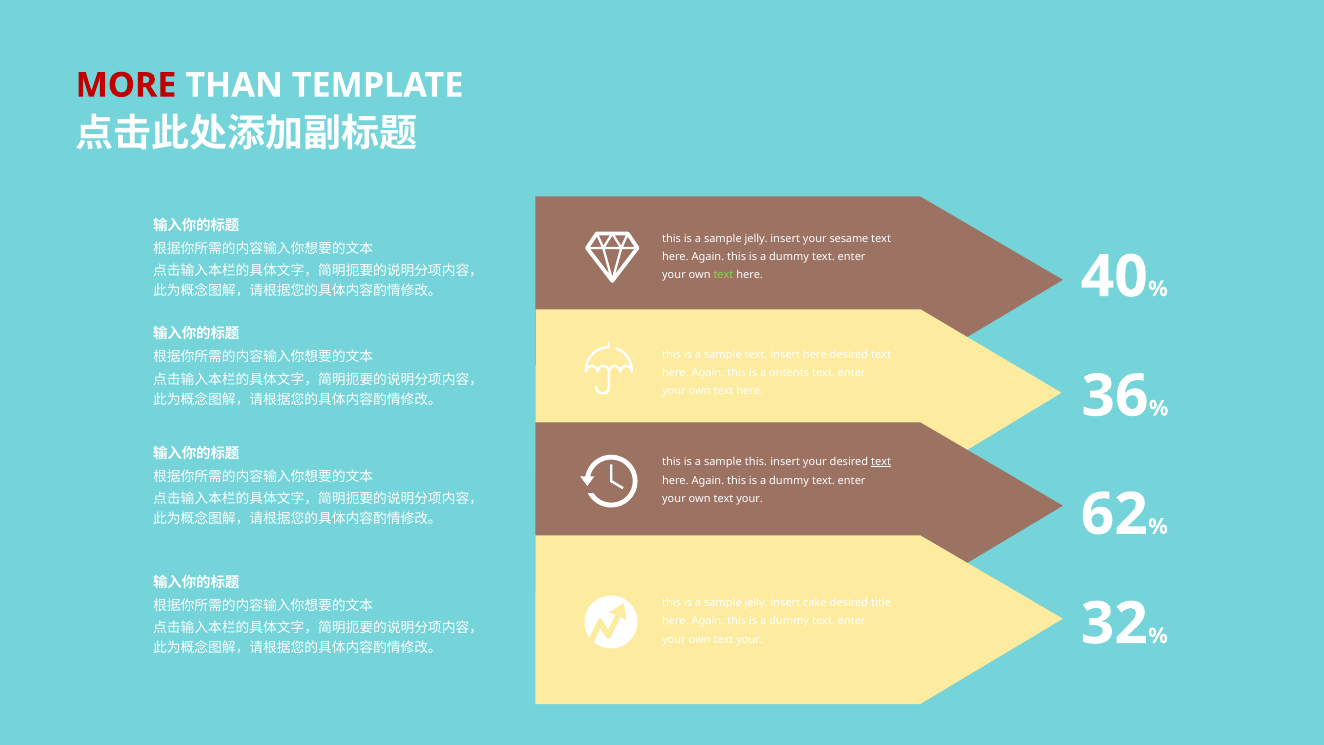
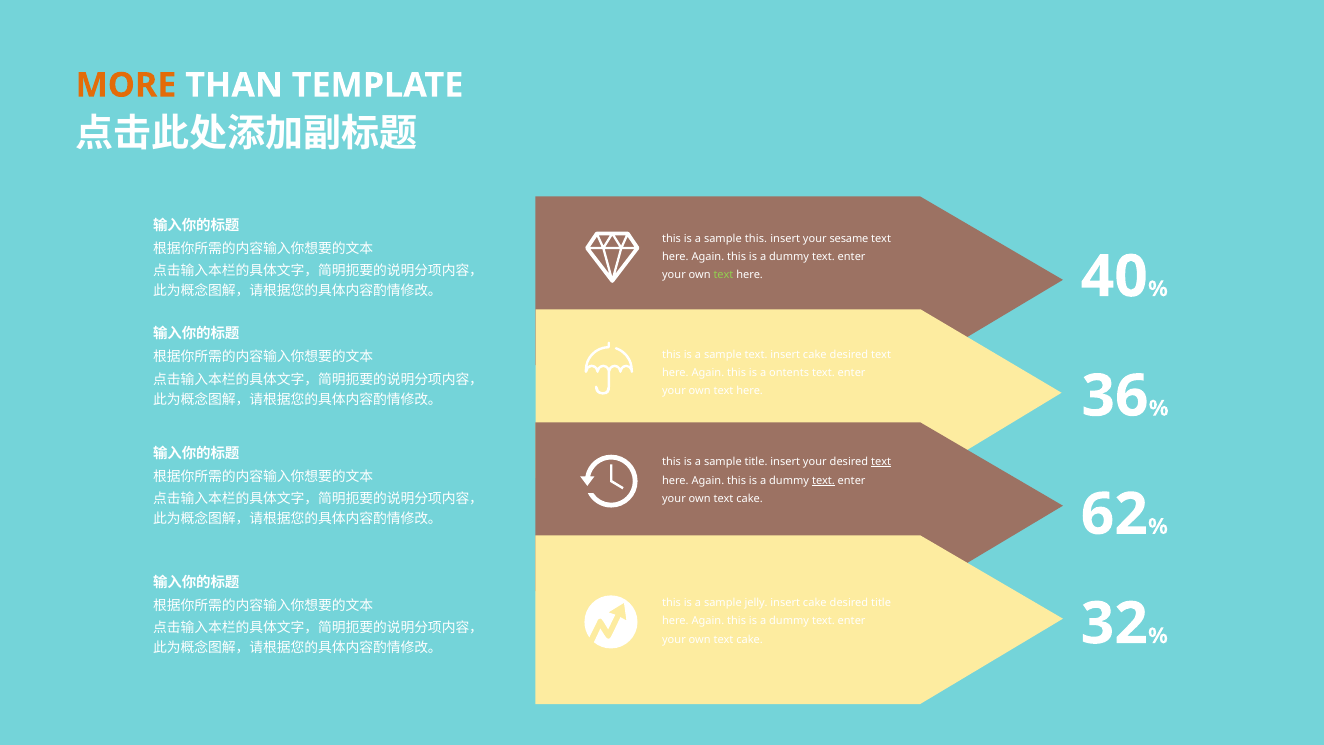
MORE colour: red -> orange
jelly at (756, 238): jelly -> this
text insert here: here -> cake
sample this: this -> title
text at (823, 480) underline: none -> present
your at (750, 499): your -> cake
your at (750, 639): your -> cake
